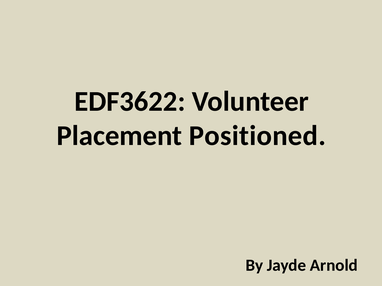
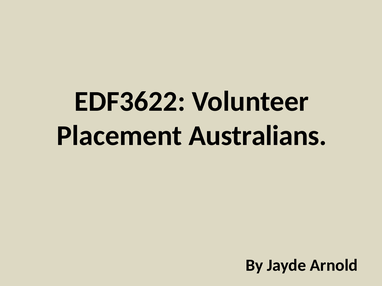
Positioned: Positioned -> Australians
